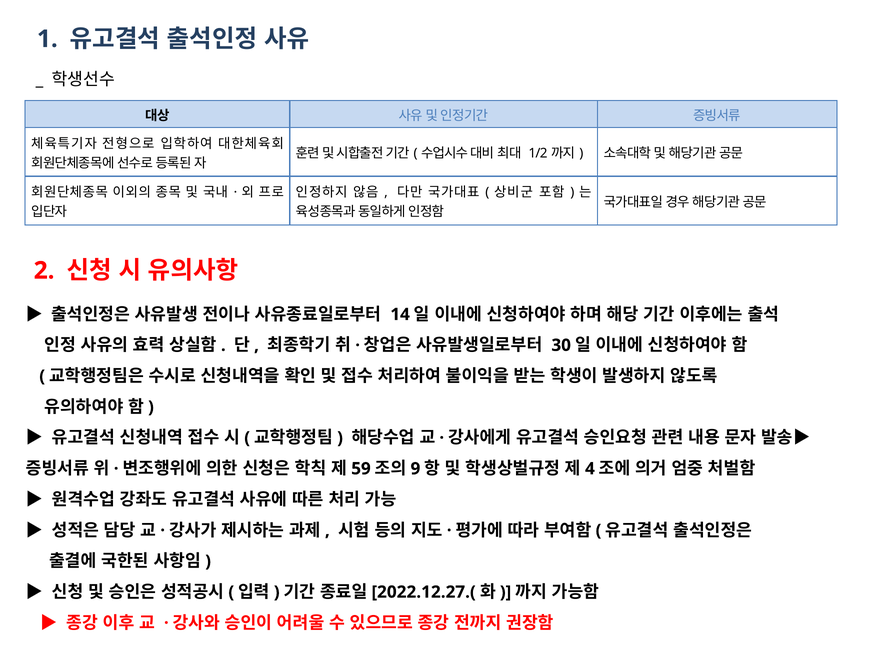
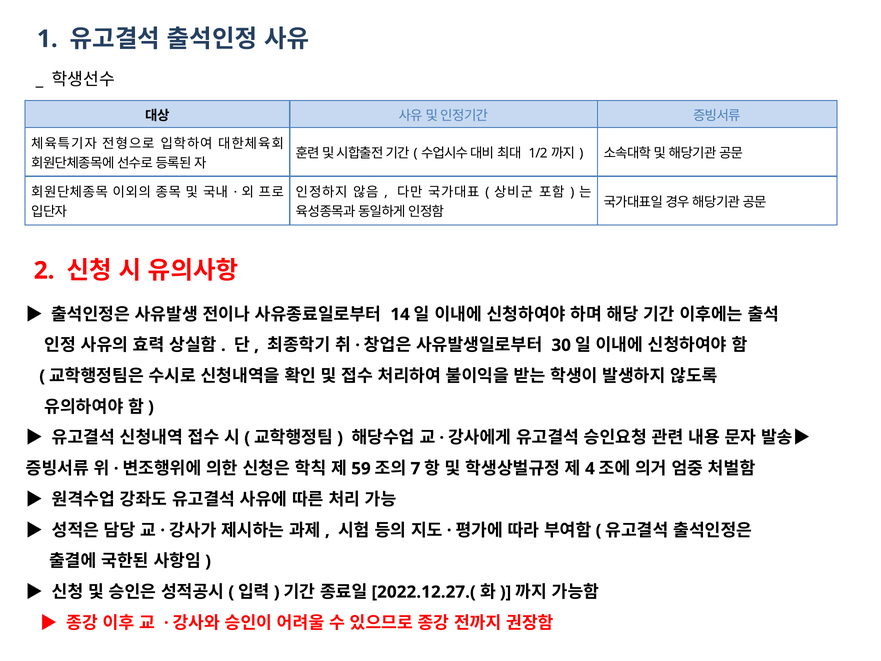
9: 9 -> 7
